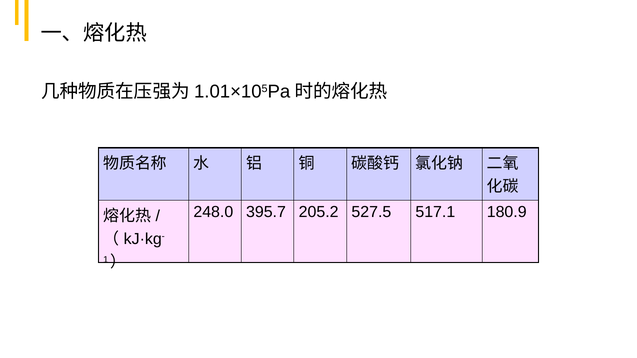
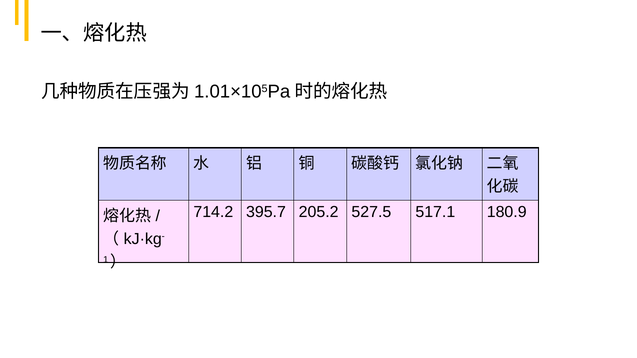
248.0: 248.0 -> 714.2
